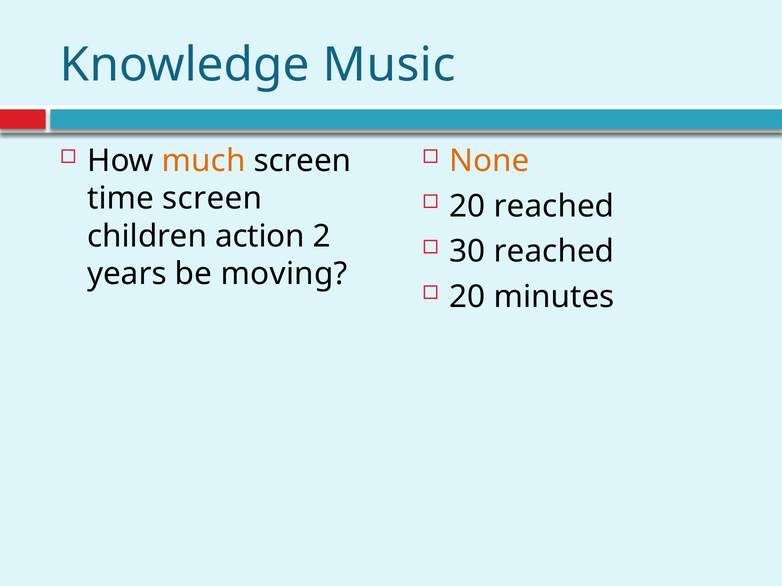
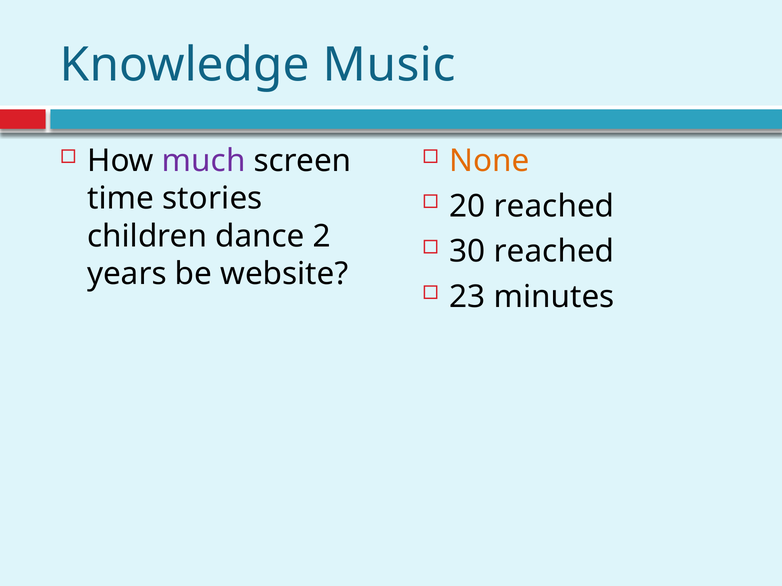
much colour: orange -> purple
time screen: screen -> stories
action: action -> dance
moving: moving -> website
20 at (467, 297): 20 -> 23
